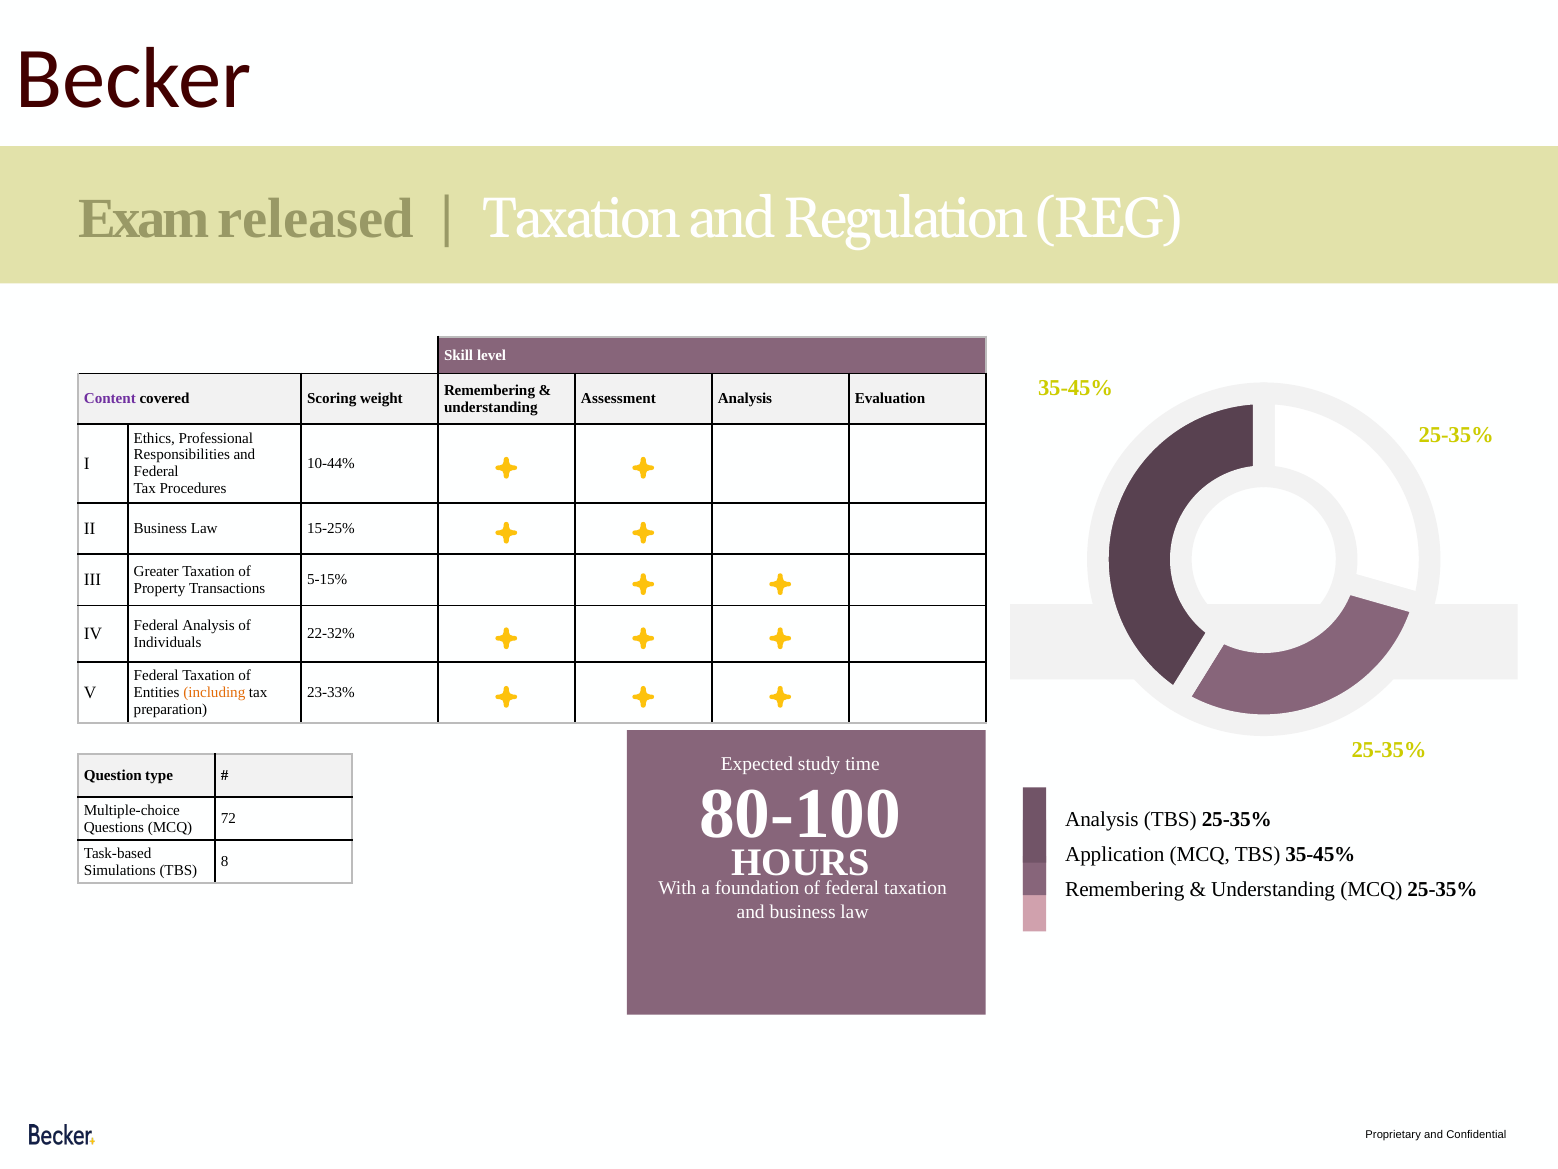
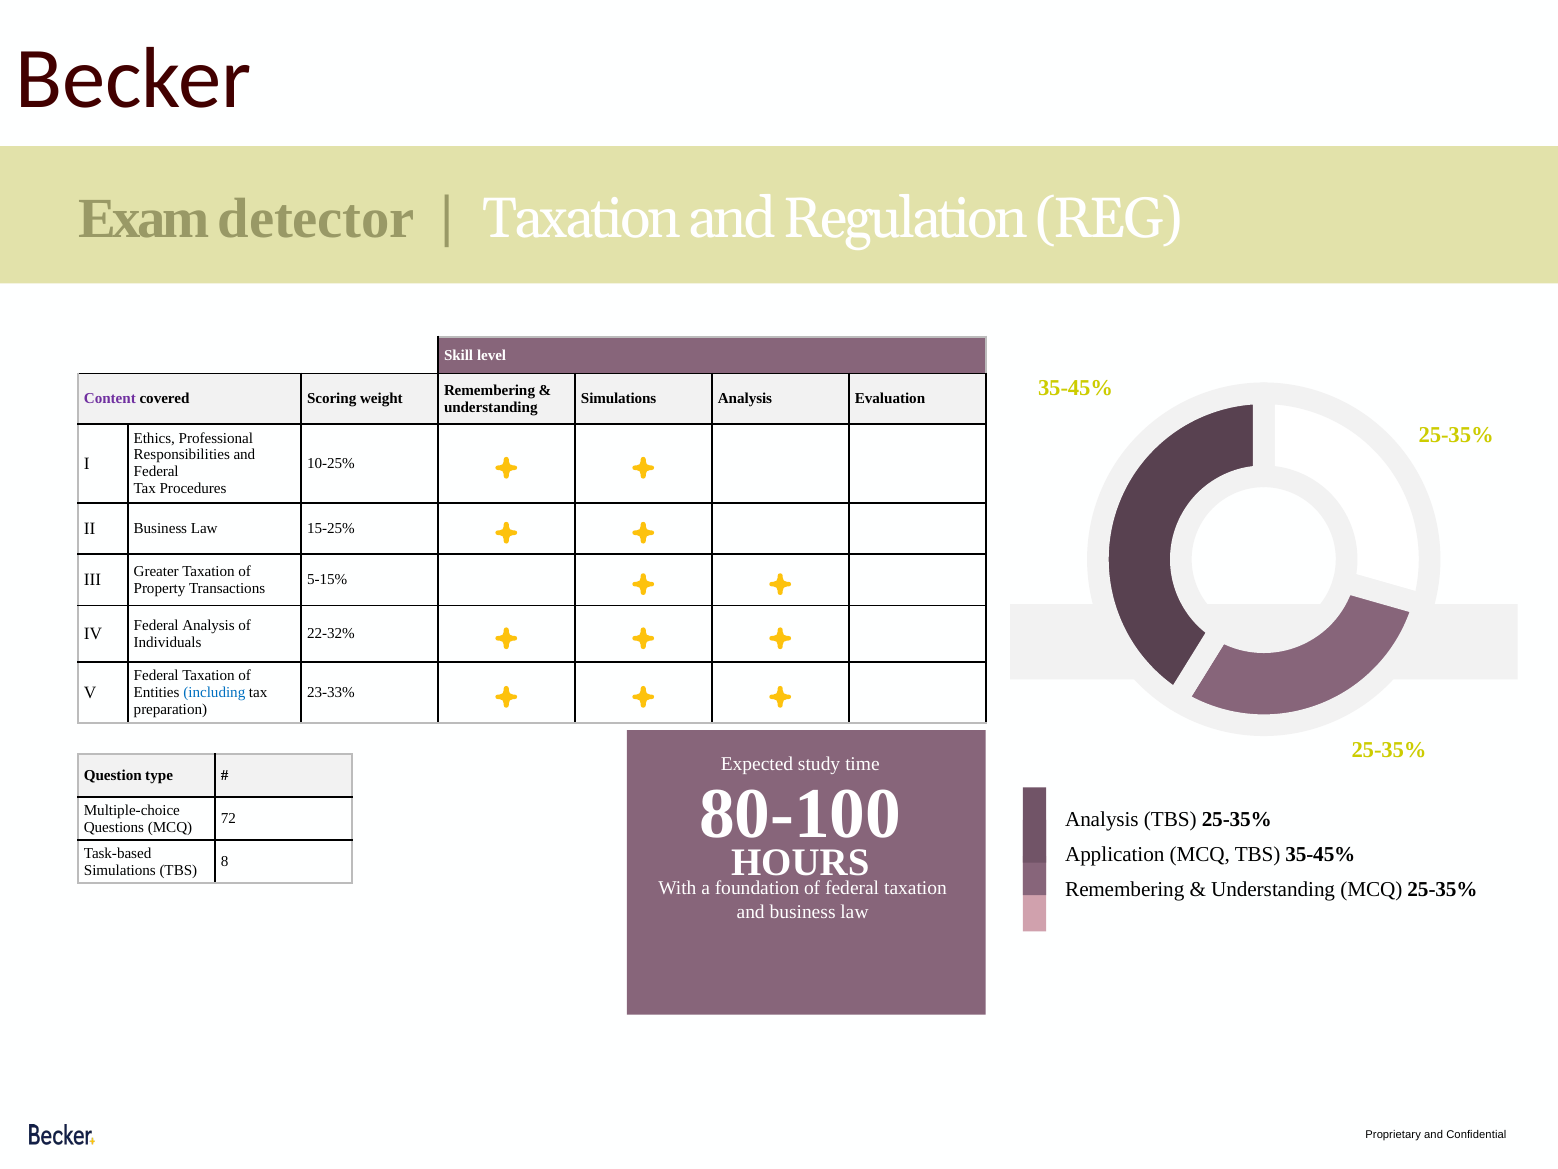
released: released -> detector
Assessment at (619, 399): Assessment -> Simulations
10-44%: 10-44% -> 10-25%
including colour: orange -> blue
